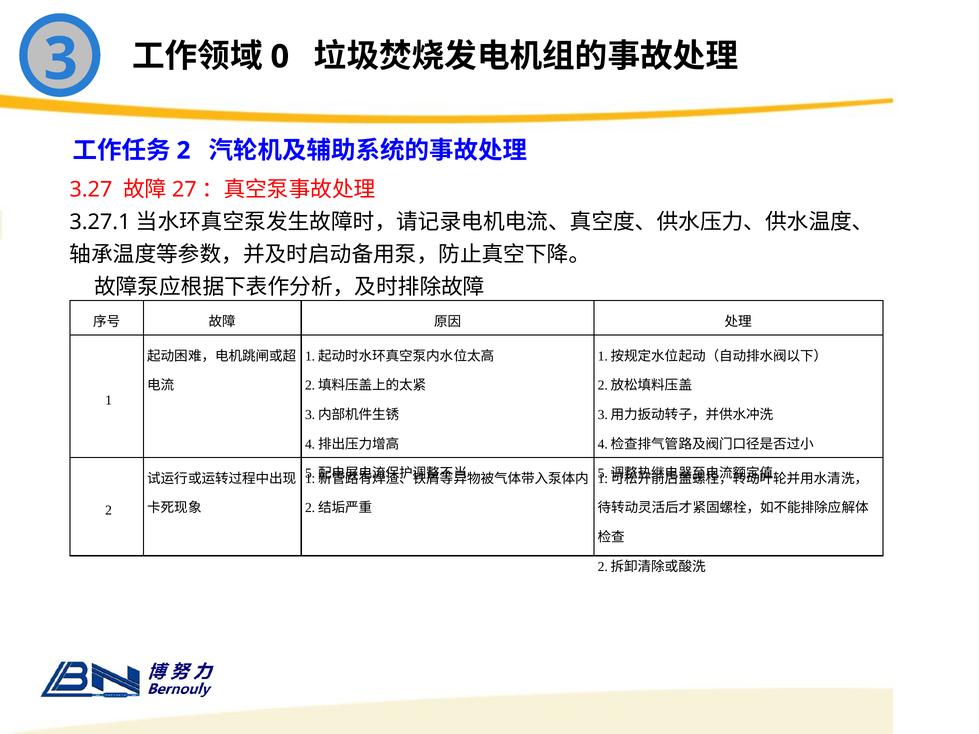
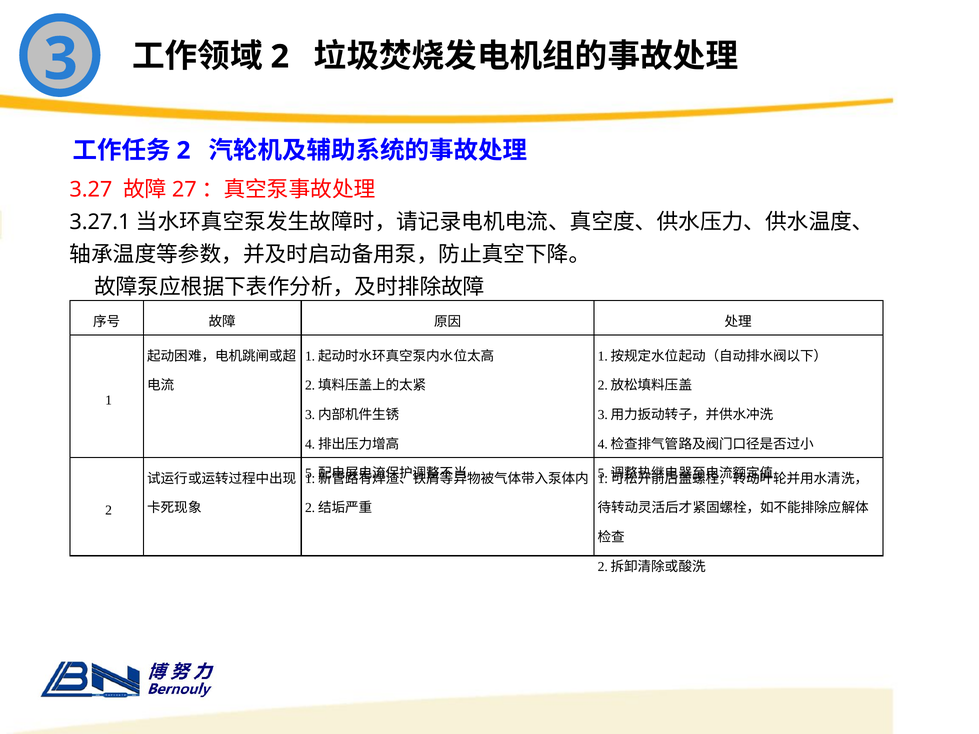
0 at (280, 57): 0 -> 2
